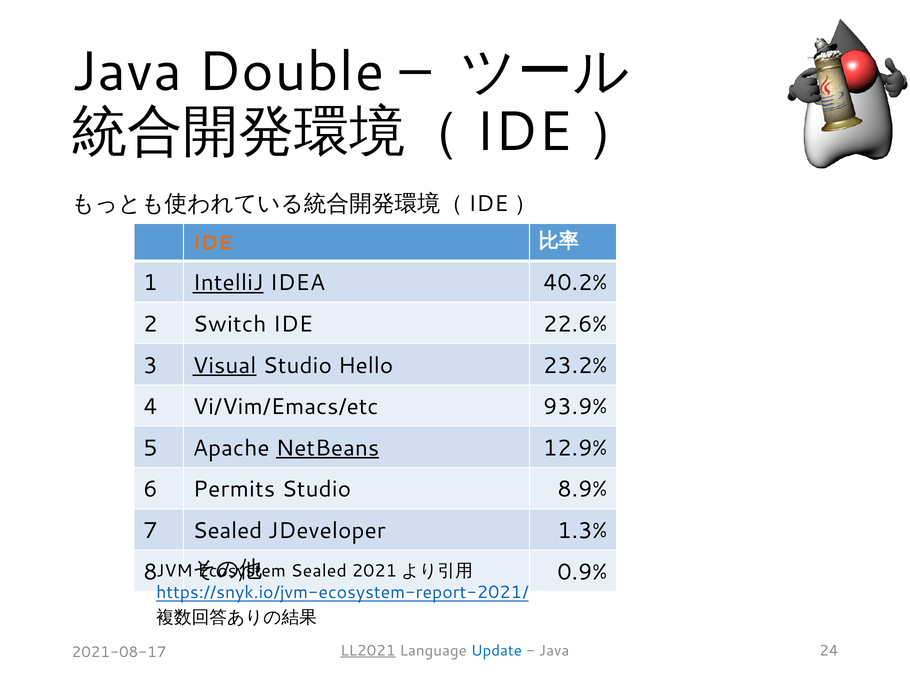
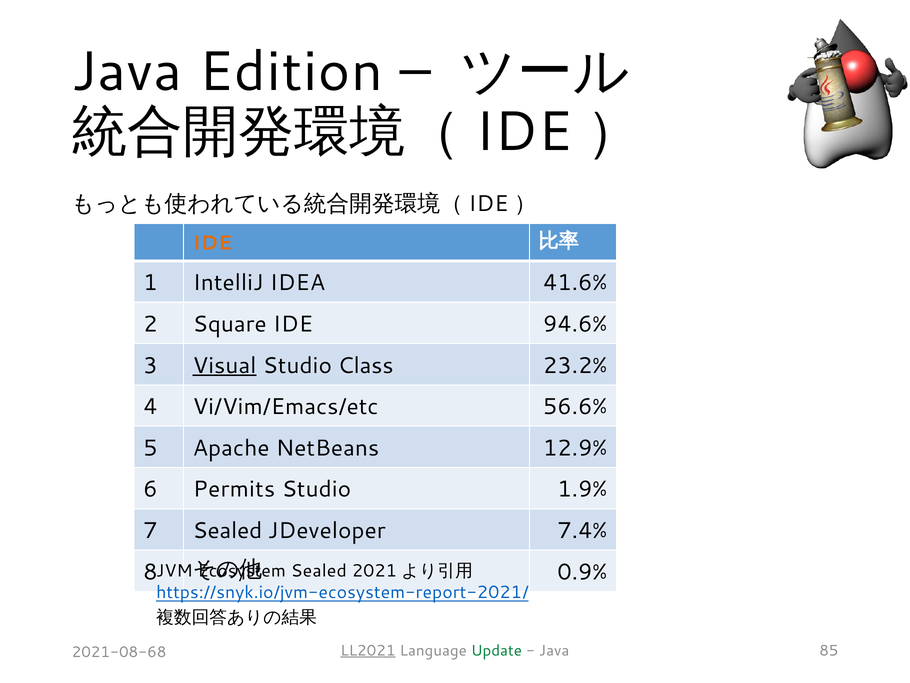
Double: Double -> Edition
IntelliJ underline: present -> none
40.2%: 40.2% -> 41.6%
Switch: Switch -> Square
22.6%: 22.6% -> 94.6%
Hello: Hello -> Class
93.9%: 93.9% -> 56.6%
NetBeans underline: present -> none
8.9%: 8.9% -> 1.9%
1.3%: 1.3% -> 7.4%
Update colour: blue -> green
24: 24 -> 85
2021-08-17: 2021-08-17 -> 2021-08-68
